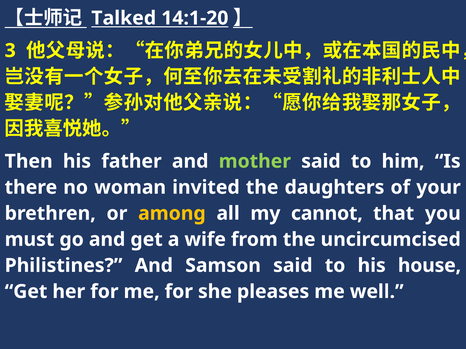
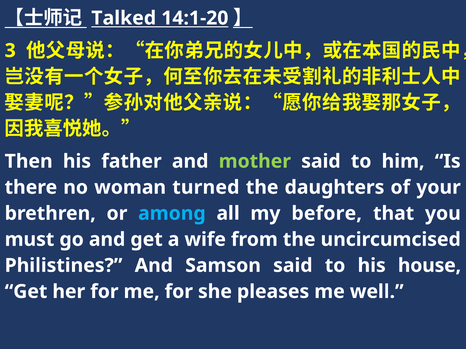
invited: invited -> turned
among colour: yellow -> light blue
cannot: cannot -> before
